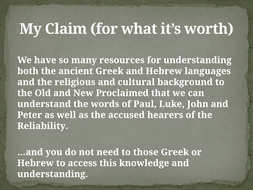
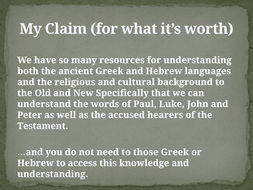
Proclaimed: Proclaimed -> Specifically
Reliability: Reliability -> Testament
